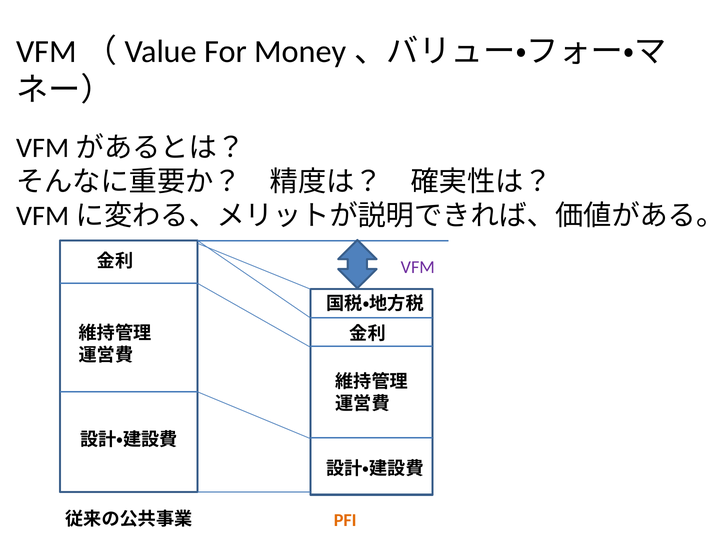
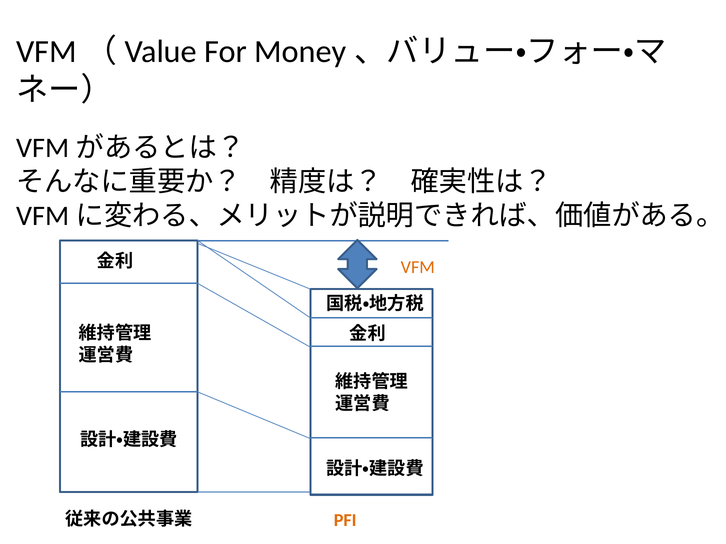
VFM colour: purple -> orange
